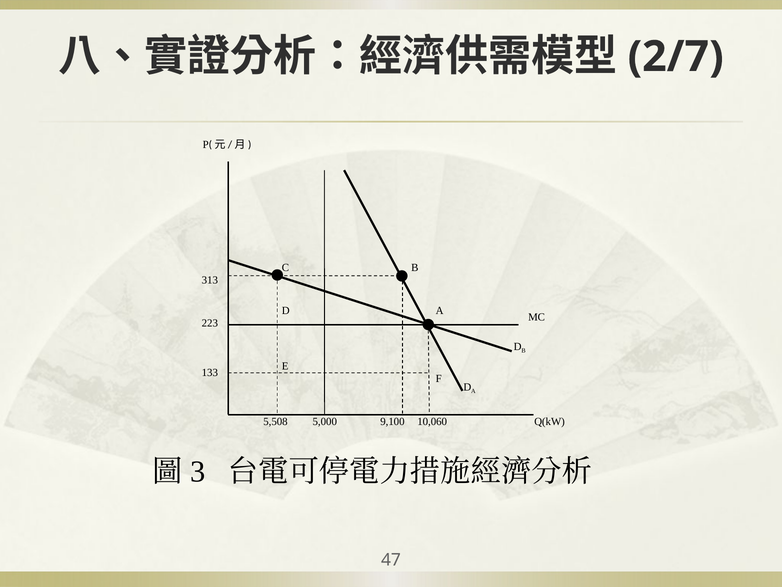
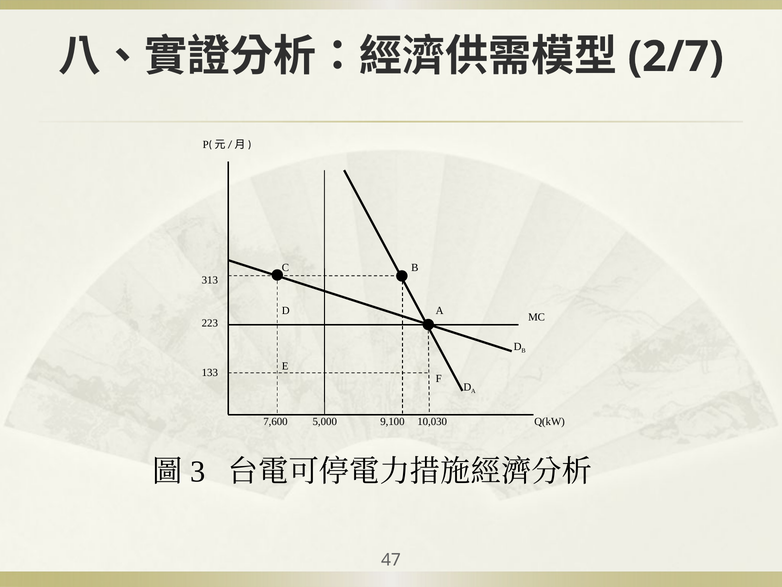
5,508: 5,508 -> 7,600
10,060: 10,060 -> 10,030
